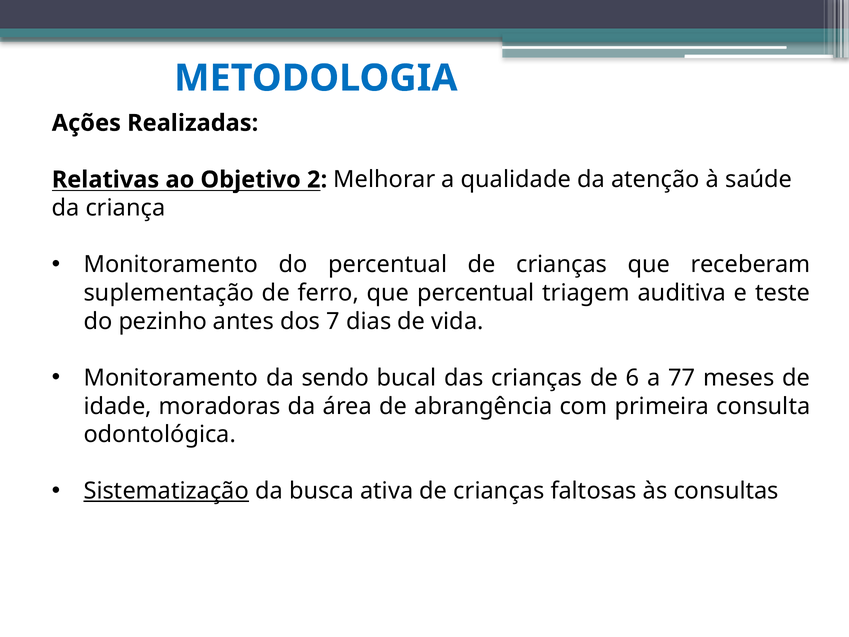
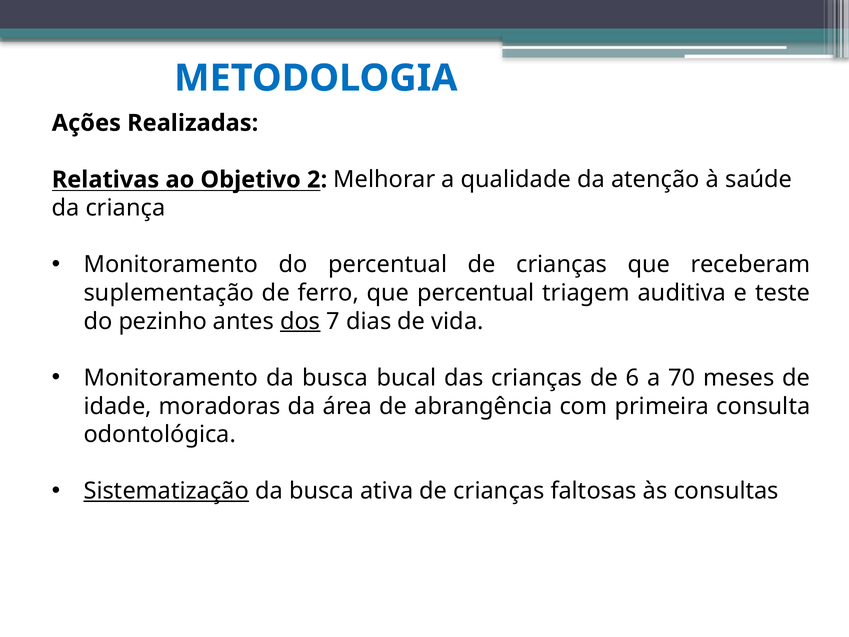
dos underline: none -> present
Monitoramento da sendo: sendo -> busca
77: 77 -> 70
